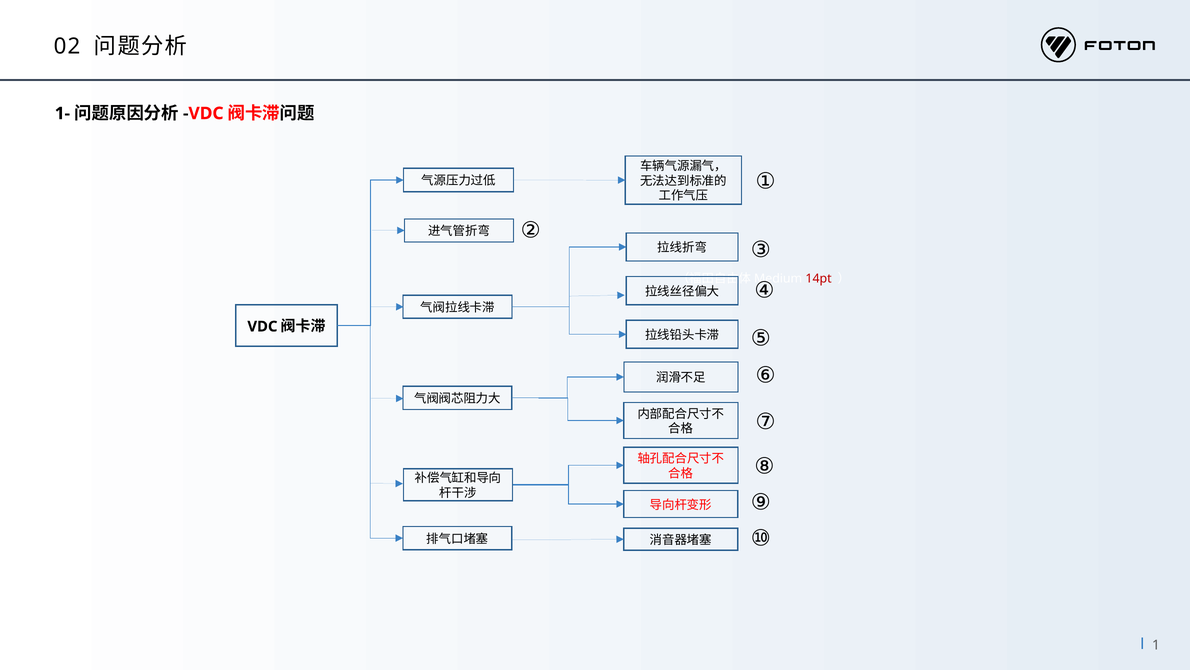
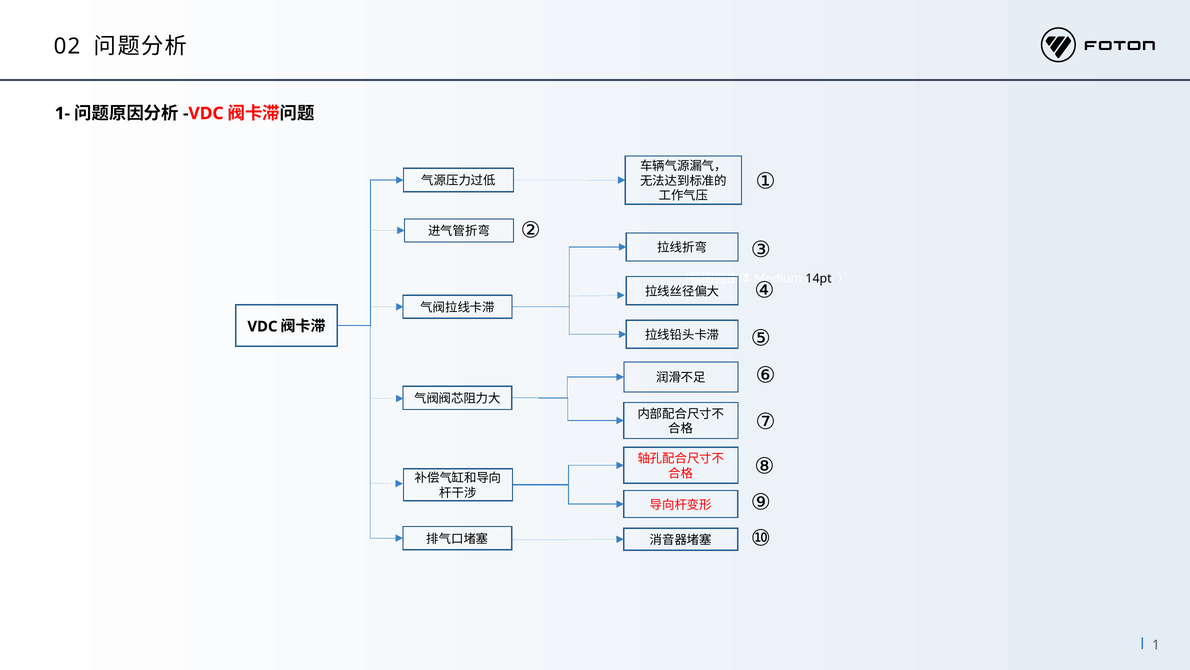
14pt colour: red -> black
